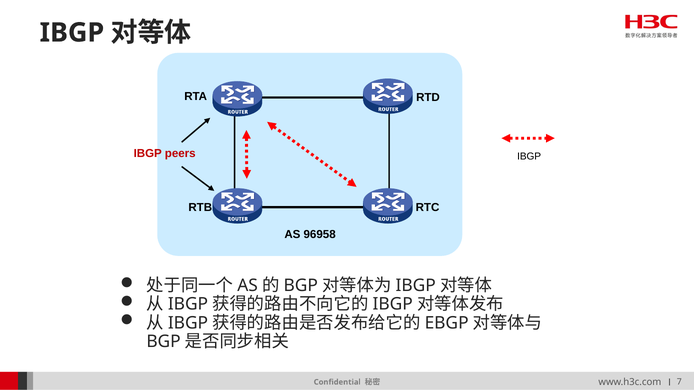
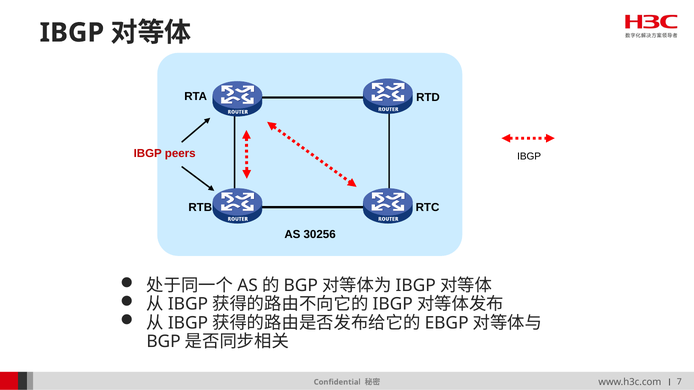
96958: 96958 -> 30256
